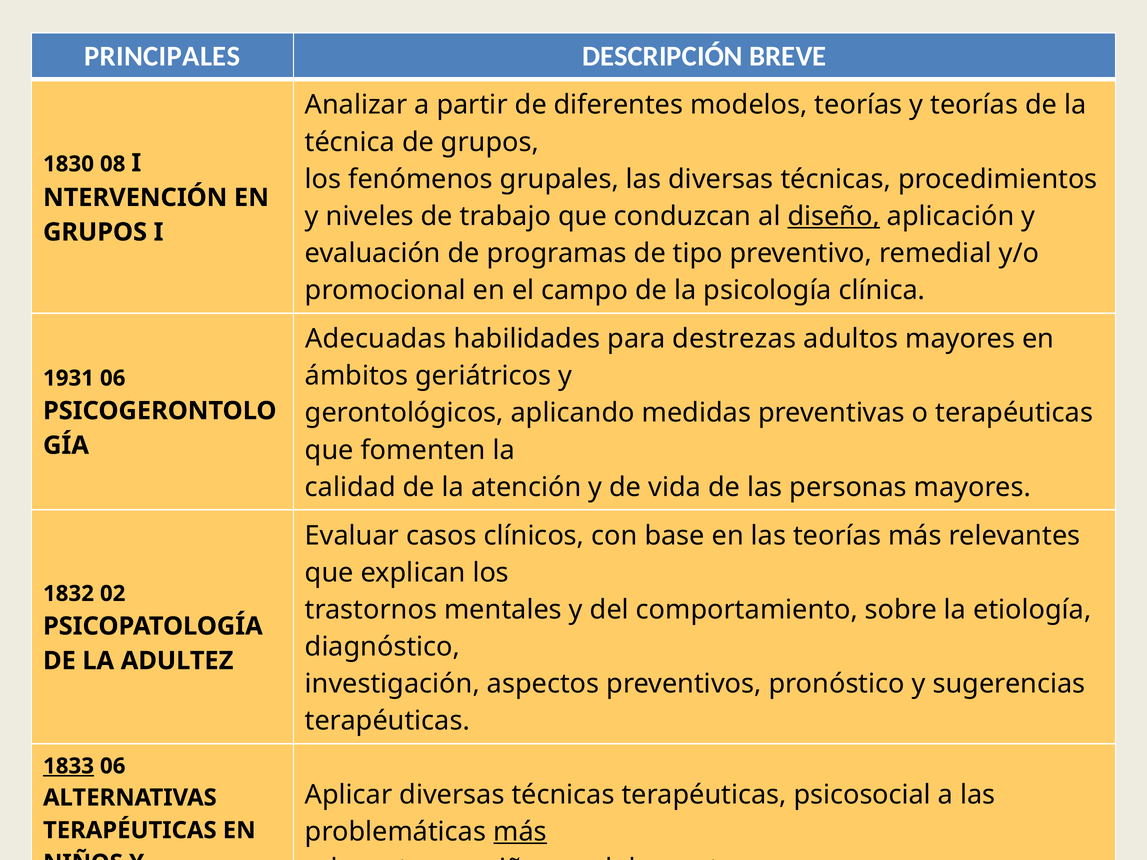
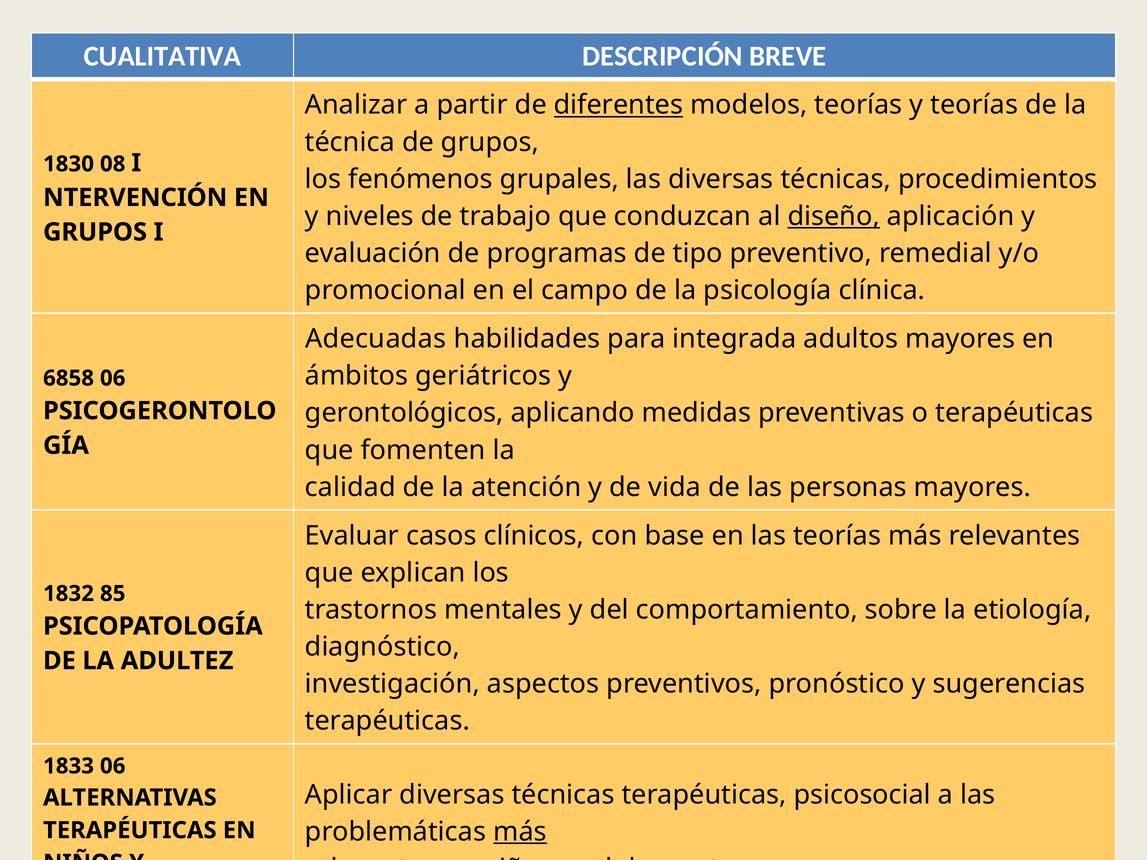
PRINCIPALES: PRINCIPALES -> CUALITATIVA
diferentes underline: none -> present
destrezas: destrezas -> integrada
1931: 1931 -> 6858
02: 02 -> 85
1833 underline: present -> none
